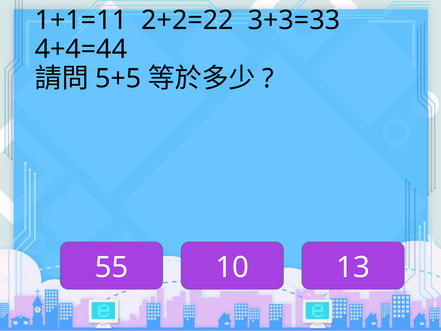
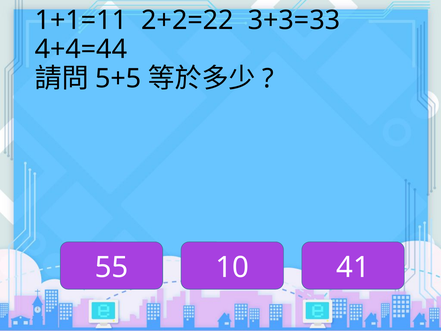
13: 13 -> 41
